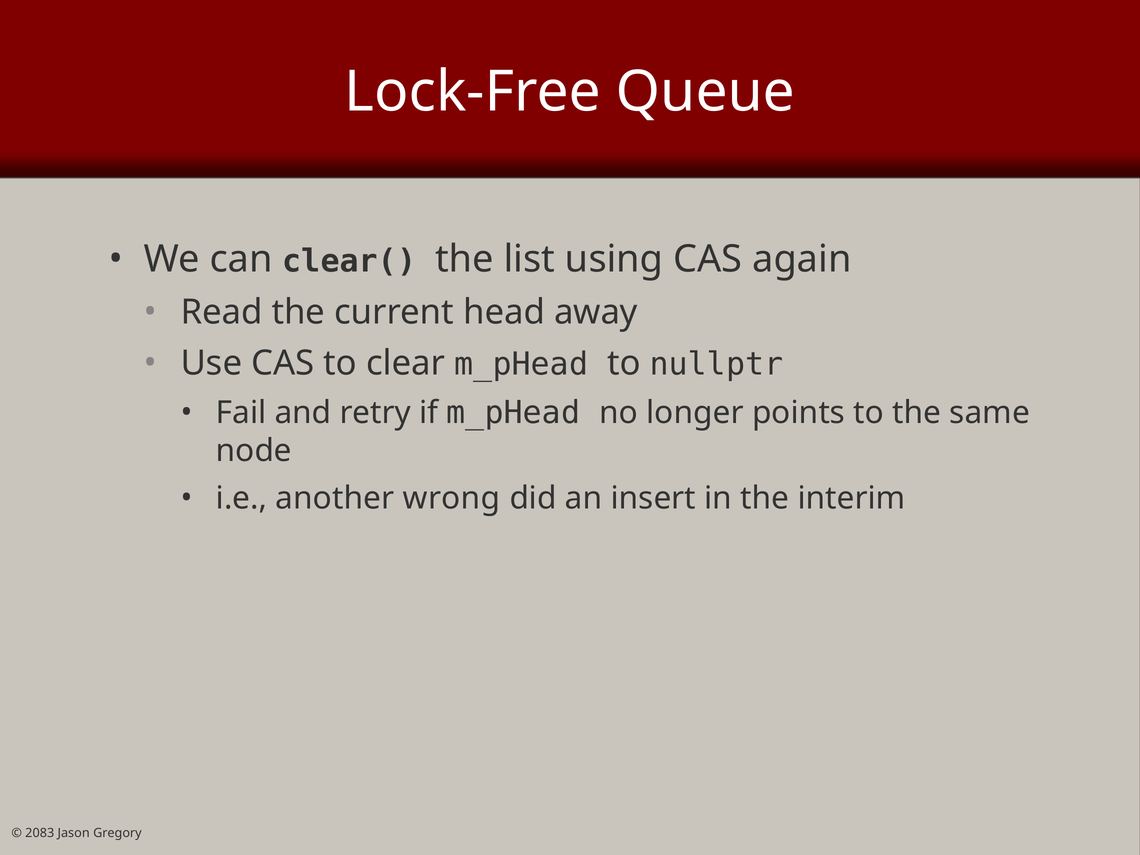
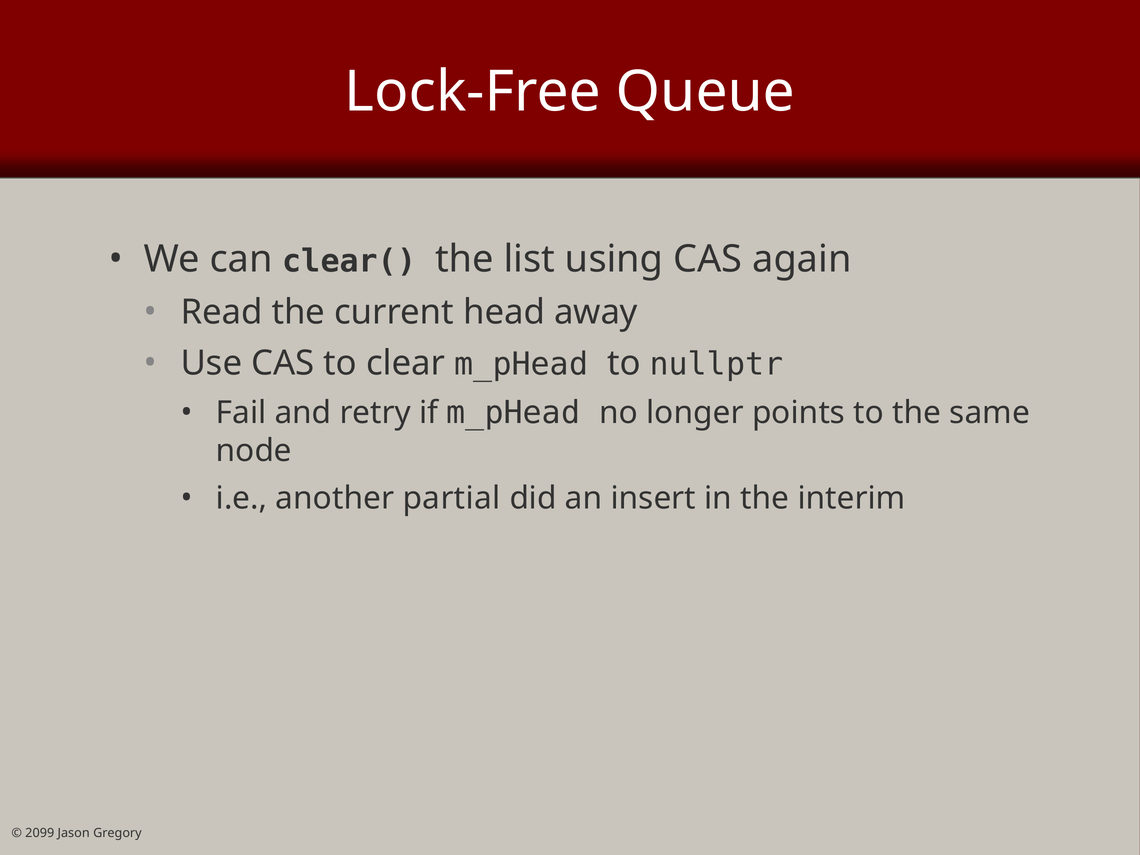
wrong: wrong -> partial
2083: 2083 -> 2099
